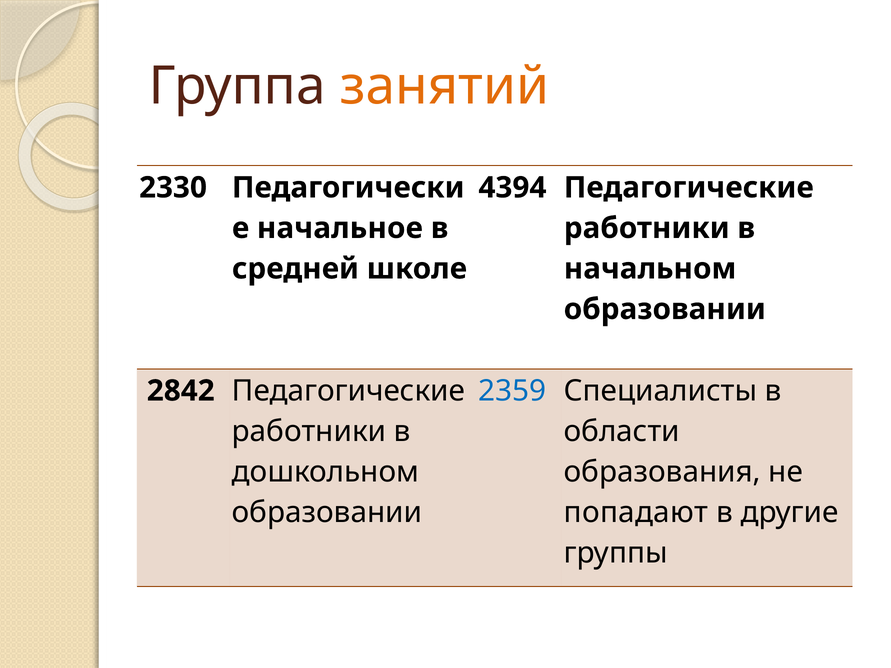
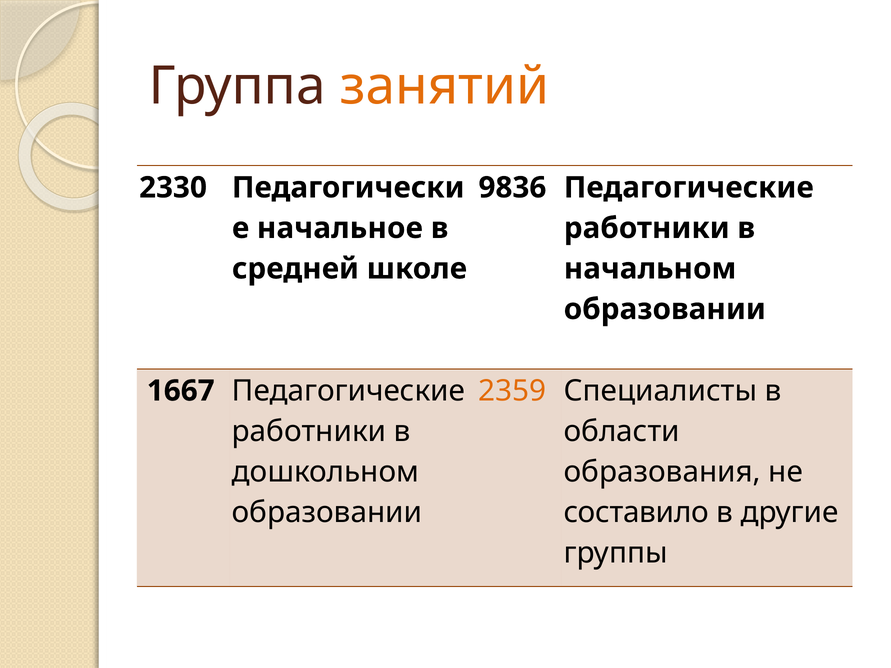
4394: 4394 -> 9836
2359 colour: blue -> orange
2842: 2842 -> 1667
попадают: попадают -> составило
